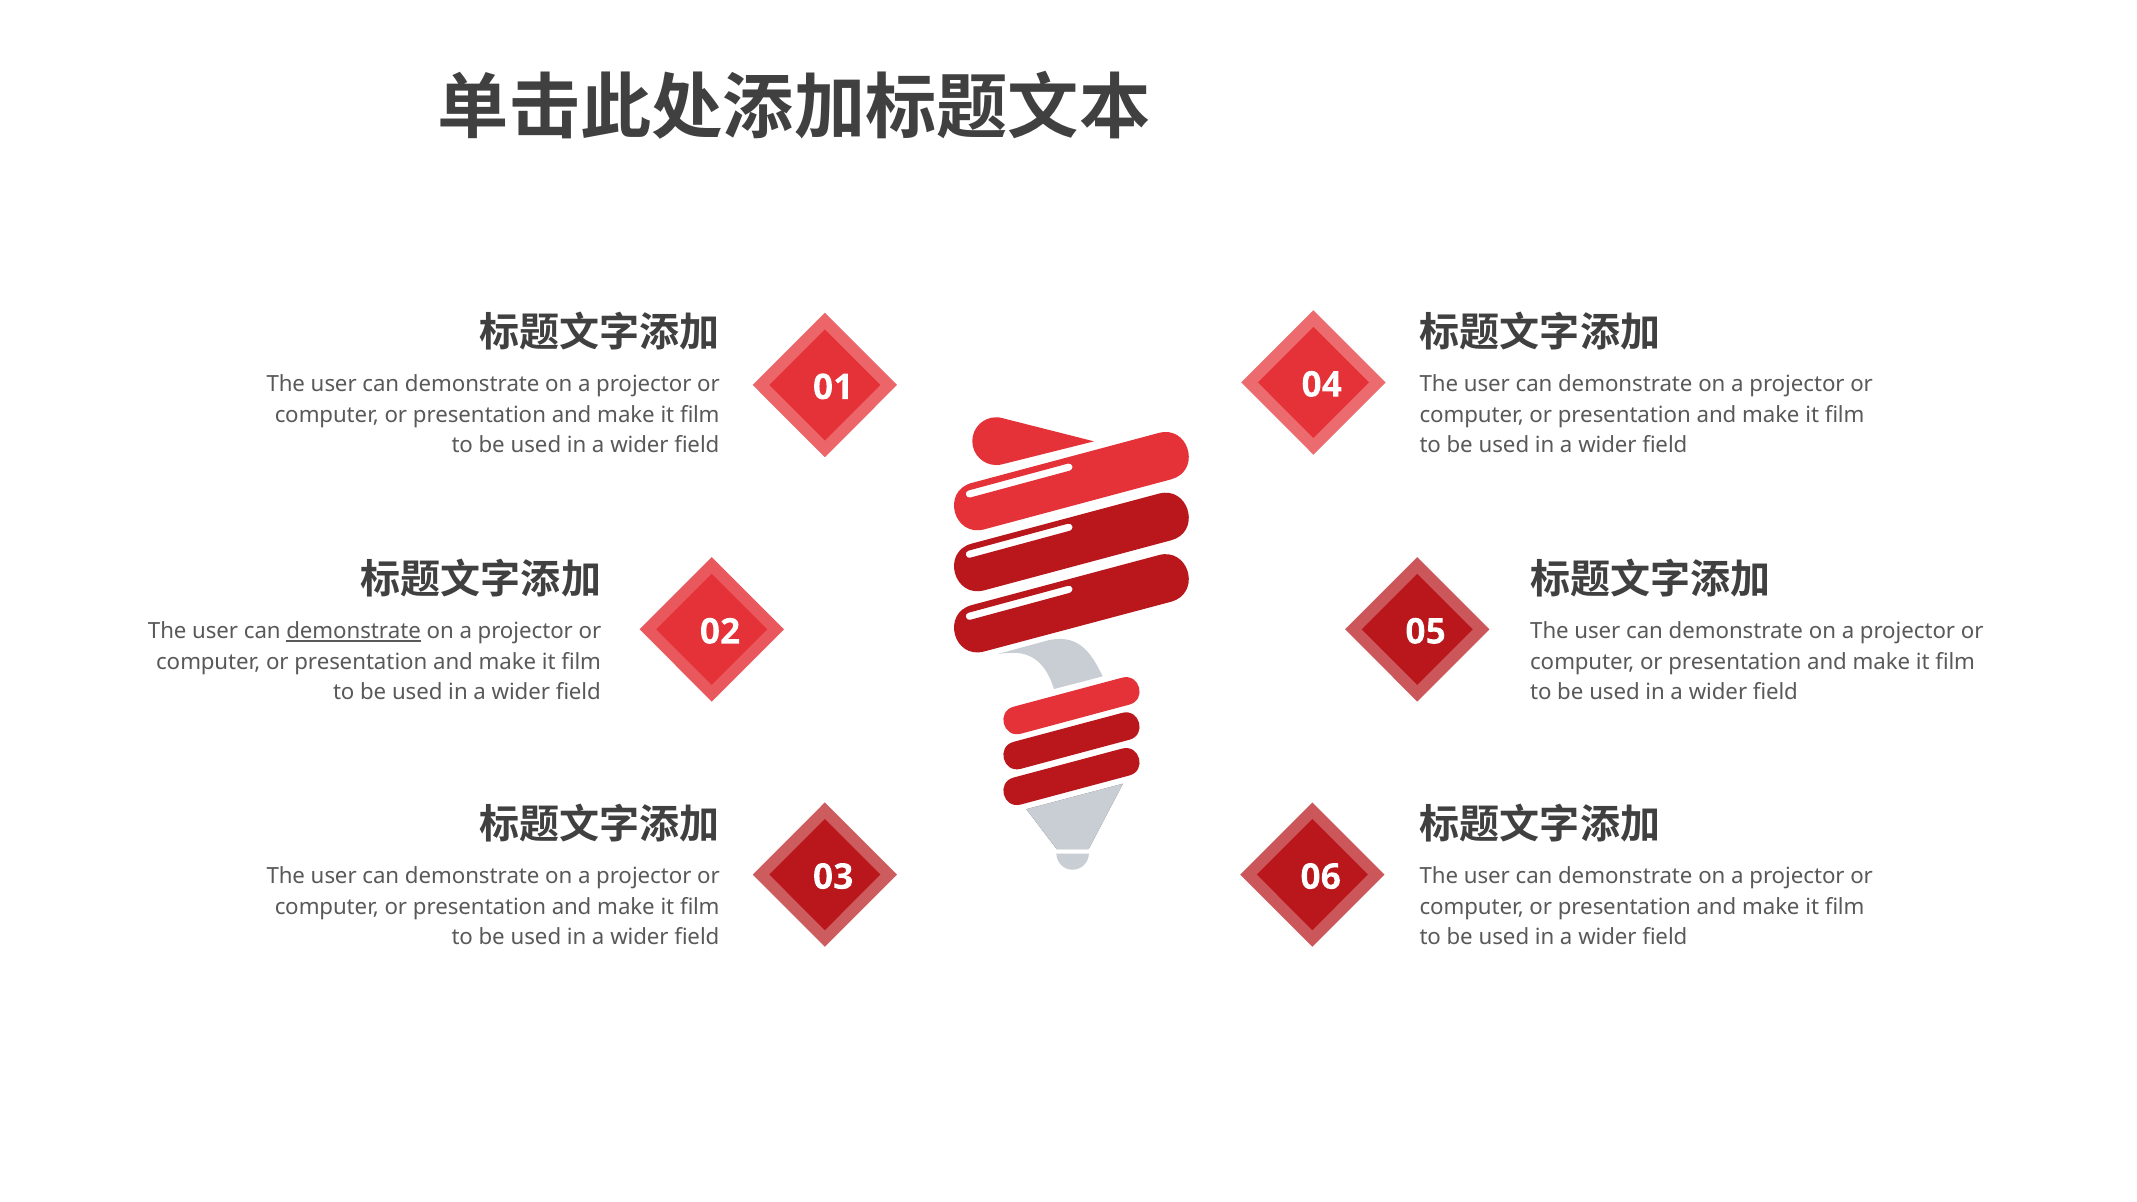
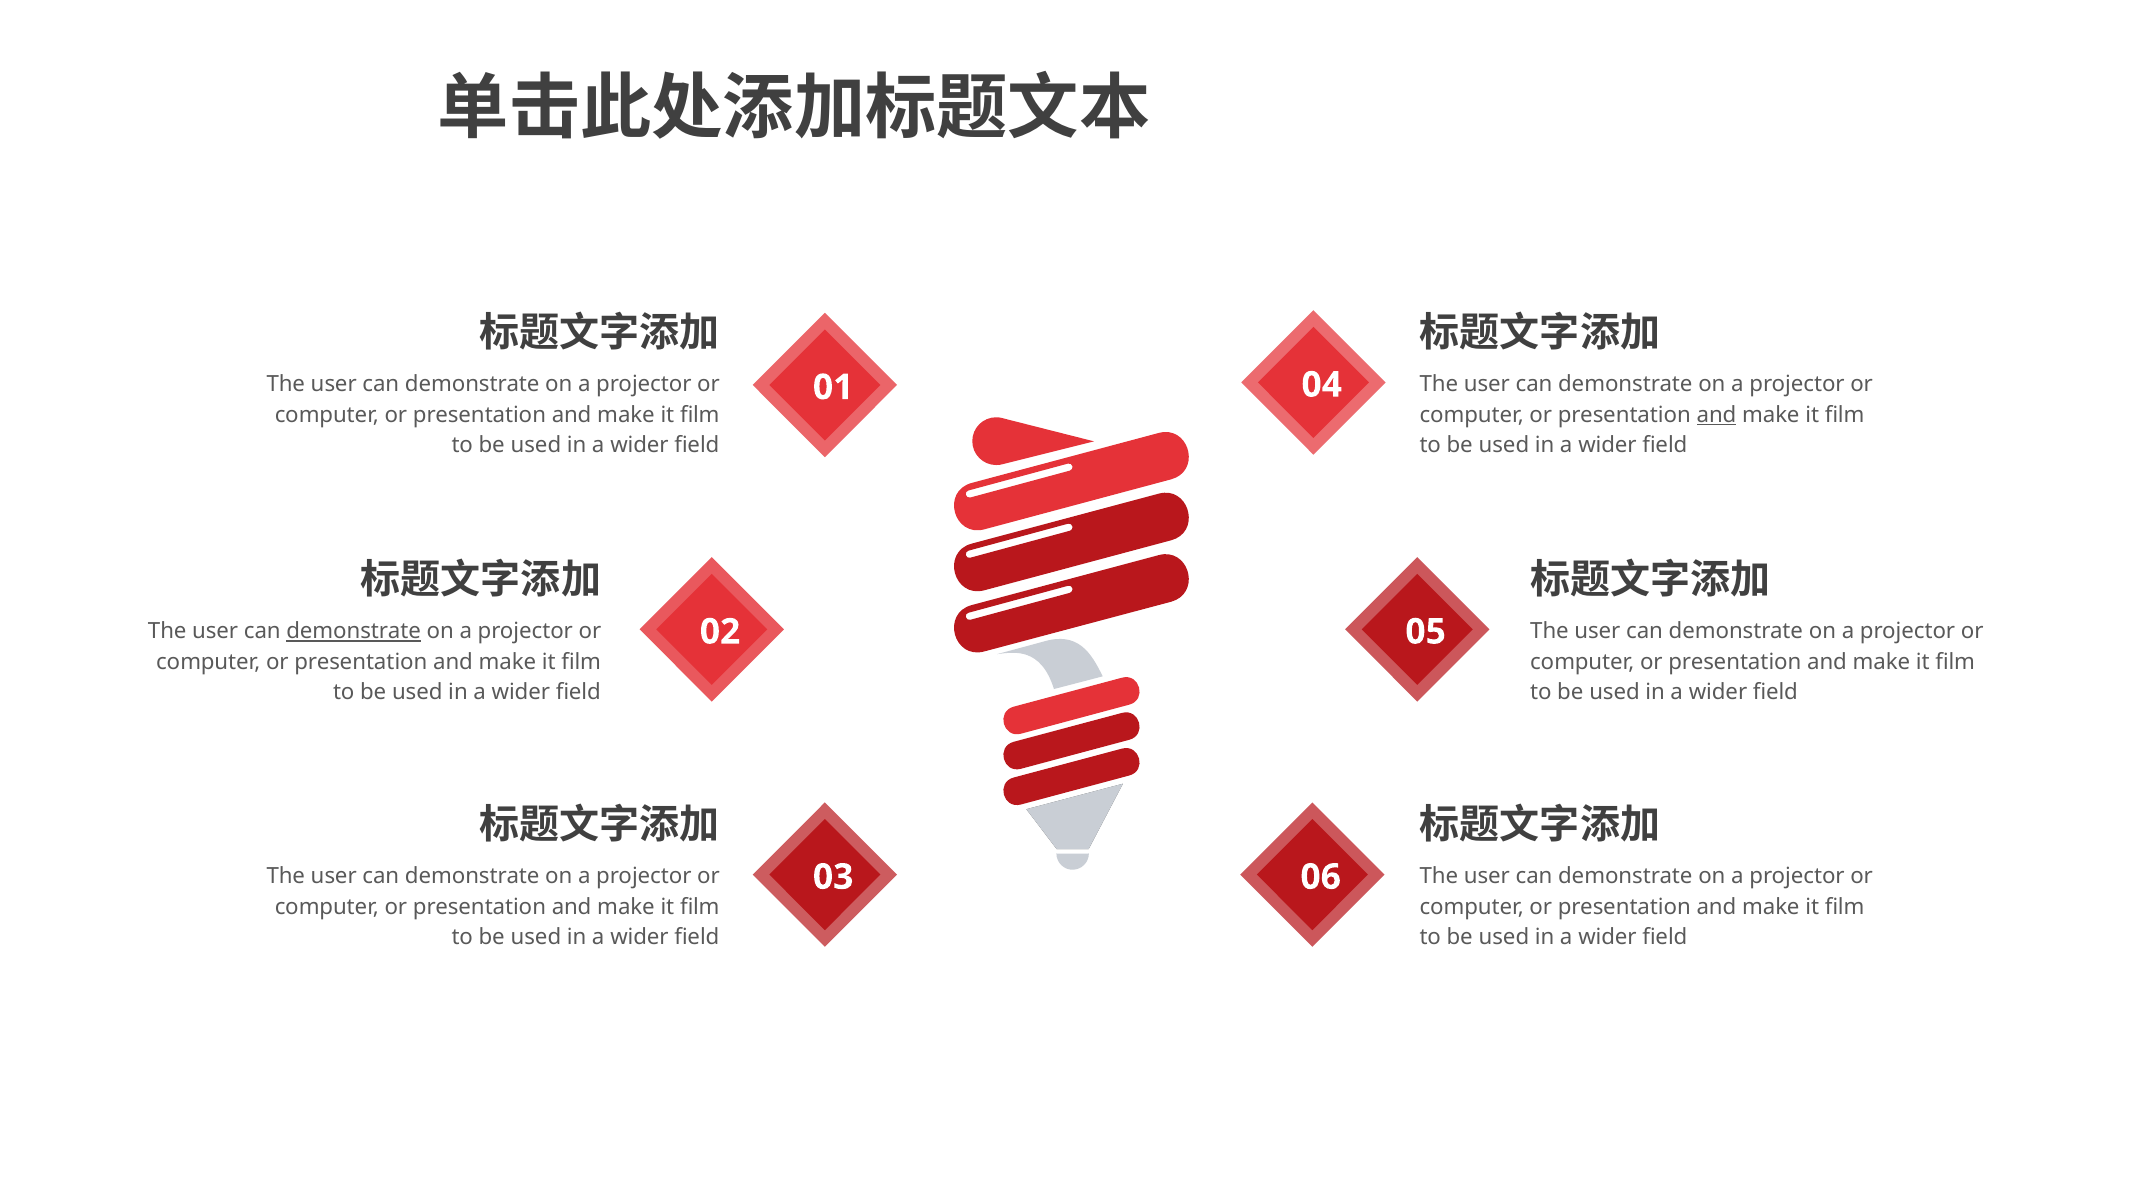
and at (1717, 415) underline: none -> present
